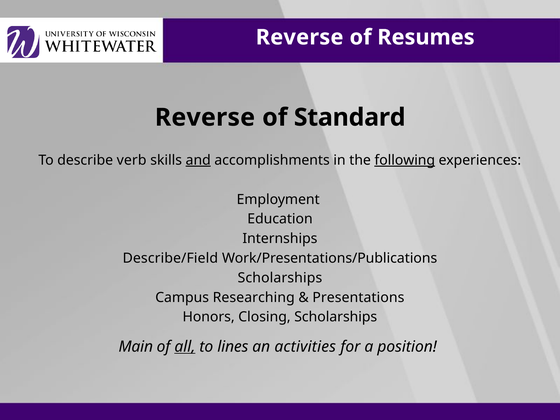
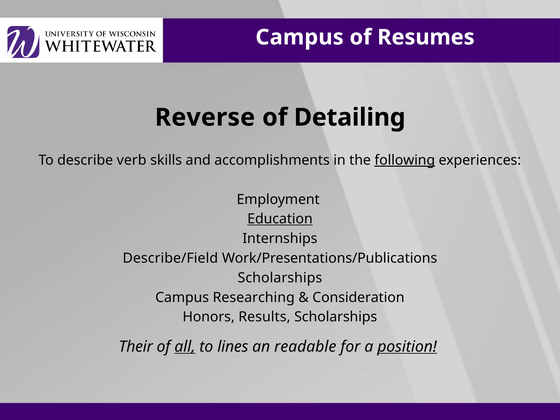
Reverse at (300, 37): Reverse -> Campus
Standard: Standard -> Detailing
and underline: present -> none
Education underline: none -> present
Presentations: Presentations -> Consideration
Closing: Closing -> Results
Main: Main -> Their
activities: activities -> readable
position underline: none -> present
